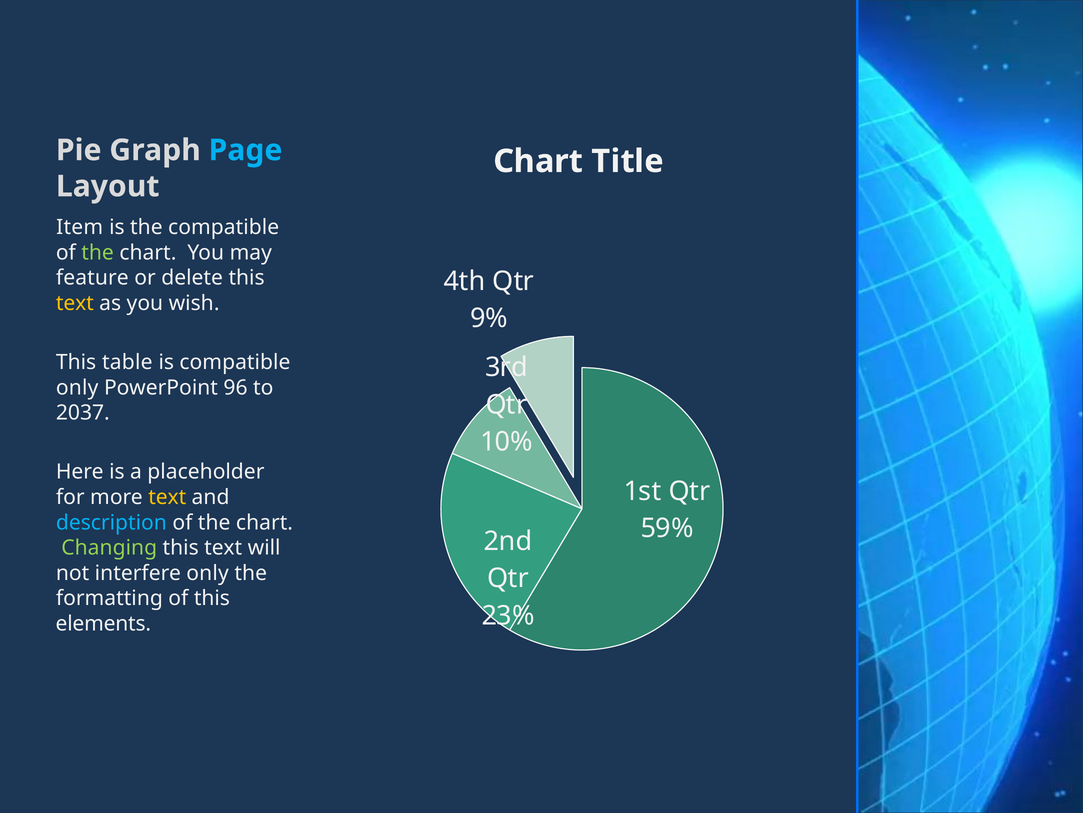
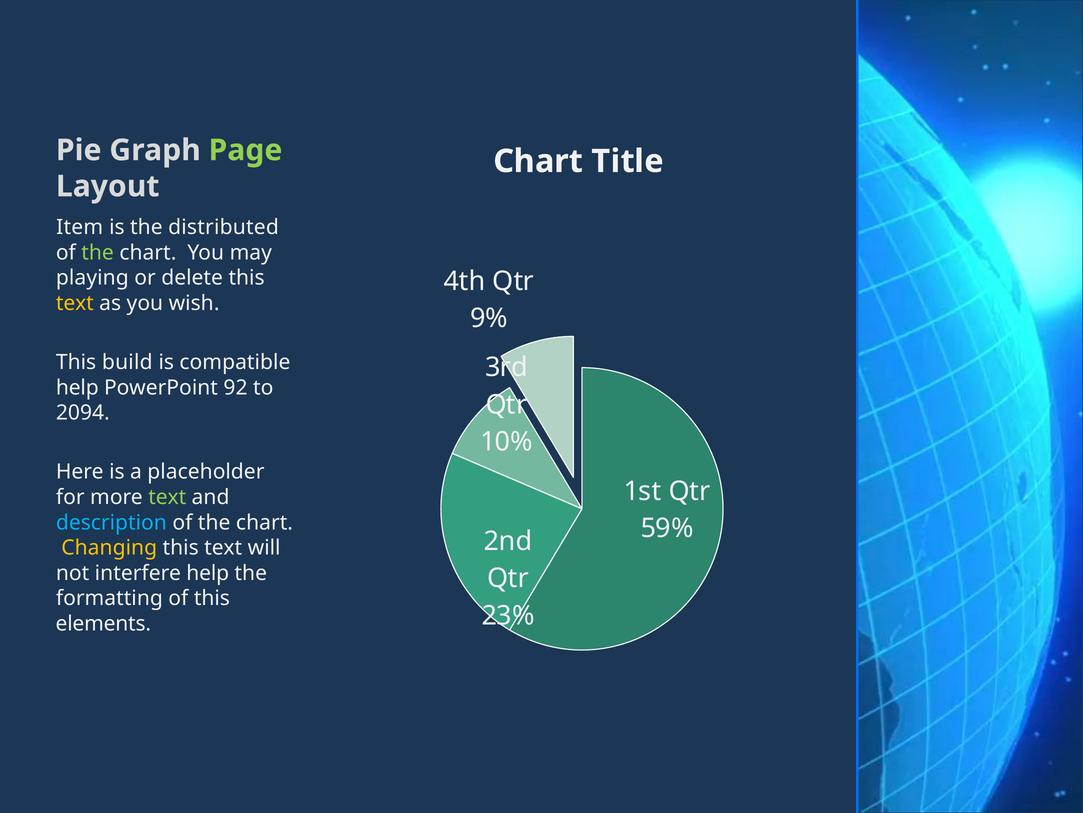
Page colour: light blue -> light green
the compatible: compatible -> distributed
feature: feature -> playing
table: table -> build
only at (77, 387): only -> help
96: 96 -> 92
2037: 2037 -> 2094
text at (167, 497) colour: yellow -> light green
Changing colour: light green -> yellow
interfere only: only -> help
